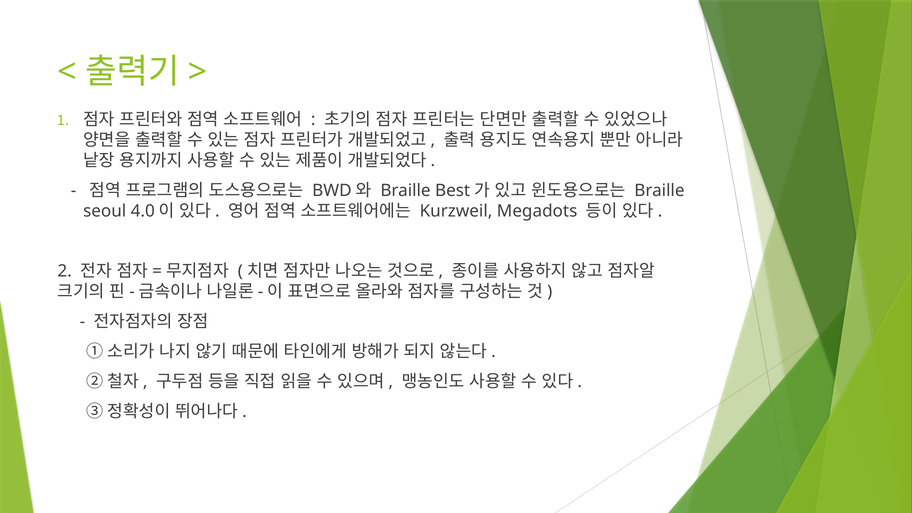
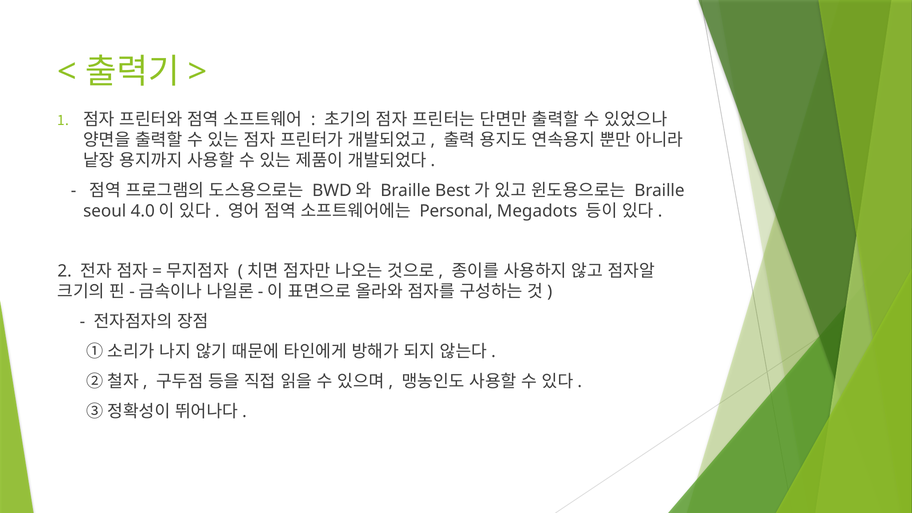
Kurzweil: Kurzweil -> Personal
